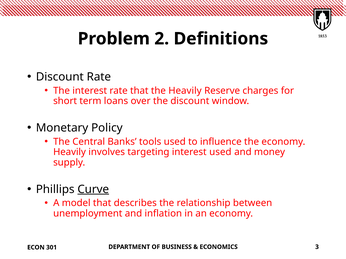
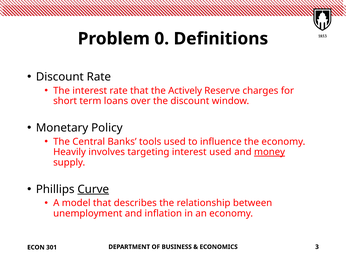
2: 2 -> 0
the Heavily: Heavily -> Actively
money underline: none -> present
